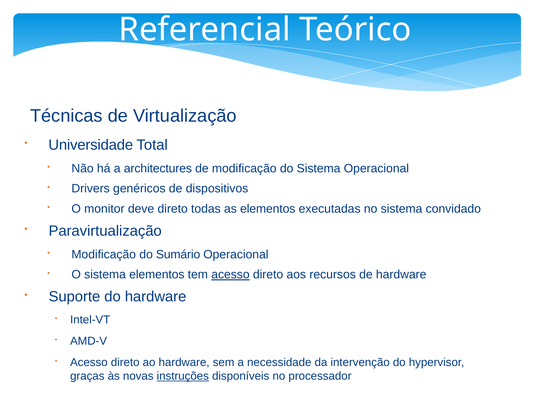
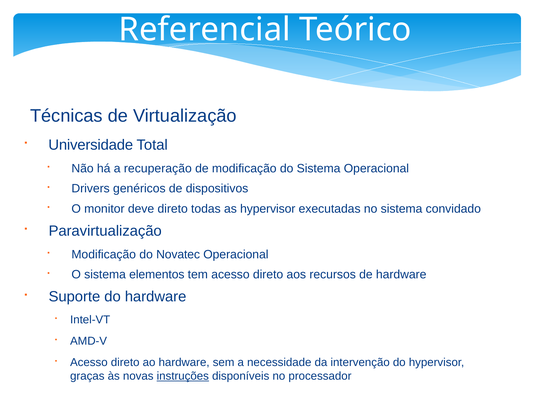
architectures: architectures -> recuperação
as elementos: elementos -> hypervisor
Sumário: Sumário -> Novatec
acesso at (230, 275) underline: present -> none
